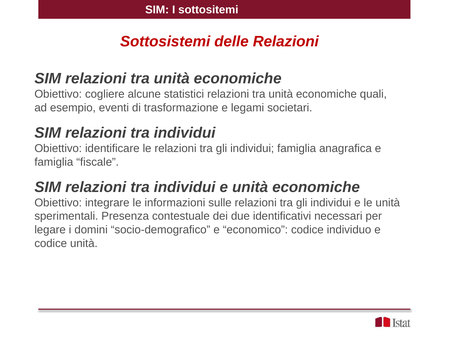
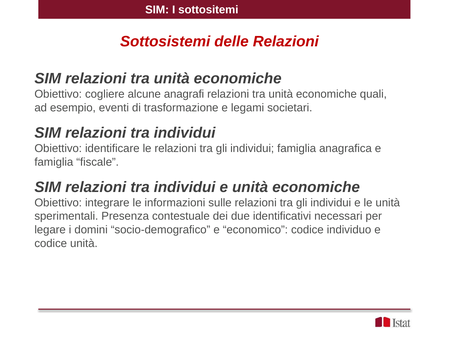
statistici: statistici -> anagrafi
